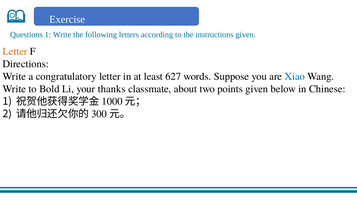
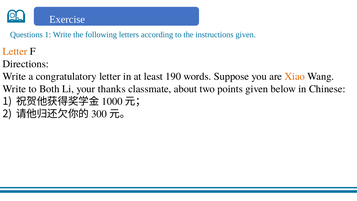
627: 627 -> 190
Xiao colour: blue -> orange
Bold: Bold -> Both
